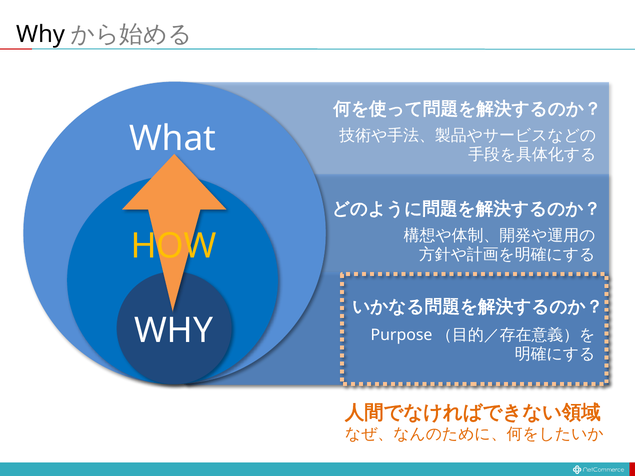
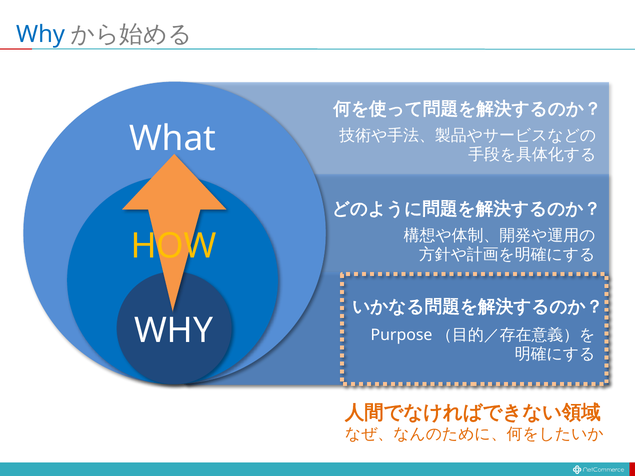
Why at (41, 35) colour: black -> blue
